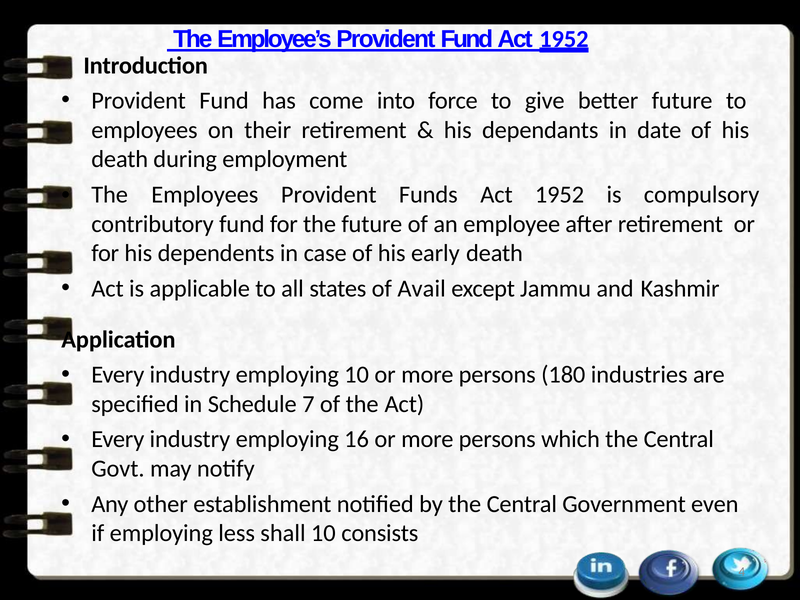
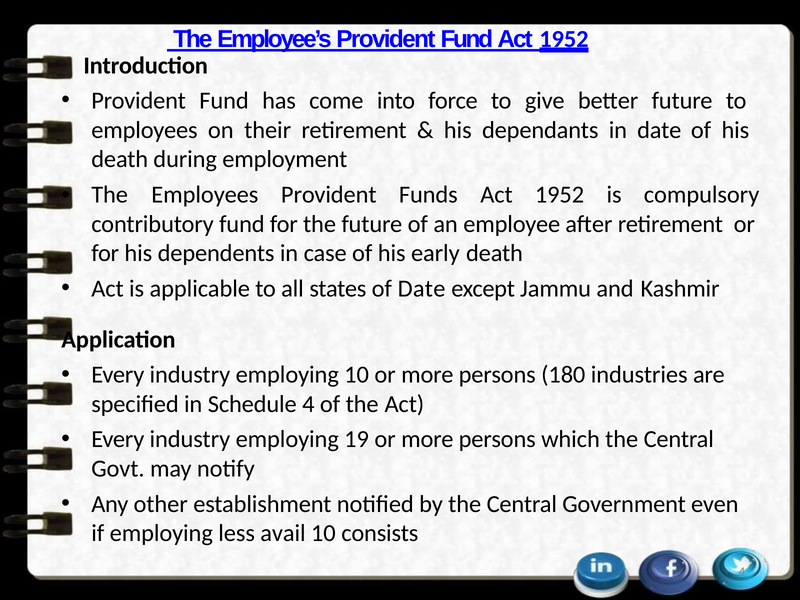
of Avail: Avail -> Date
Schedule 7: 7 -> 4
16: 16 -> 19
shall: shall -> avail
